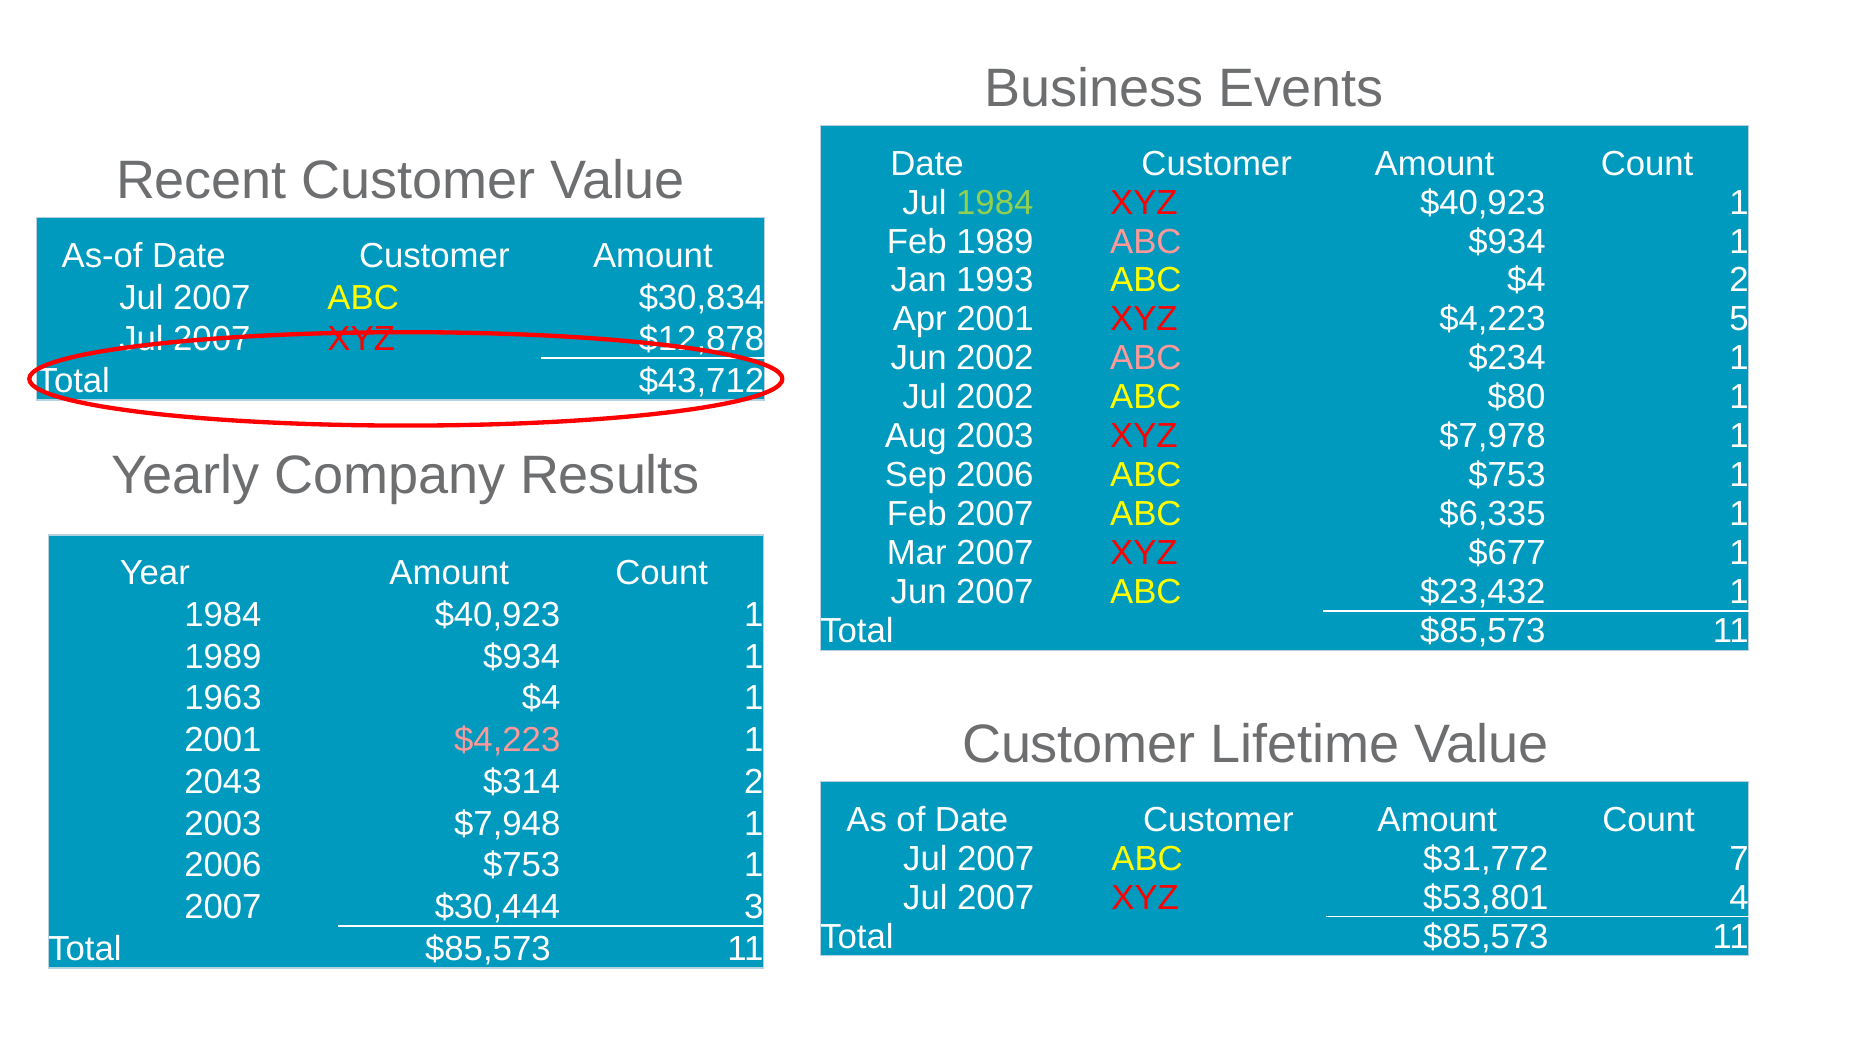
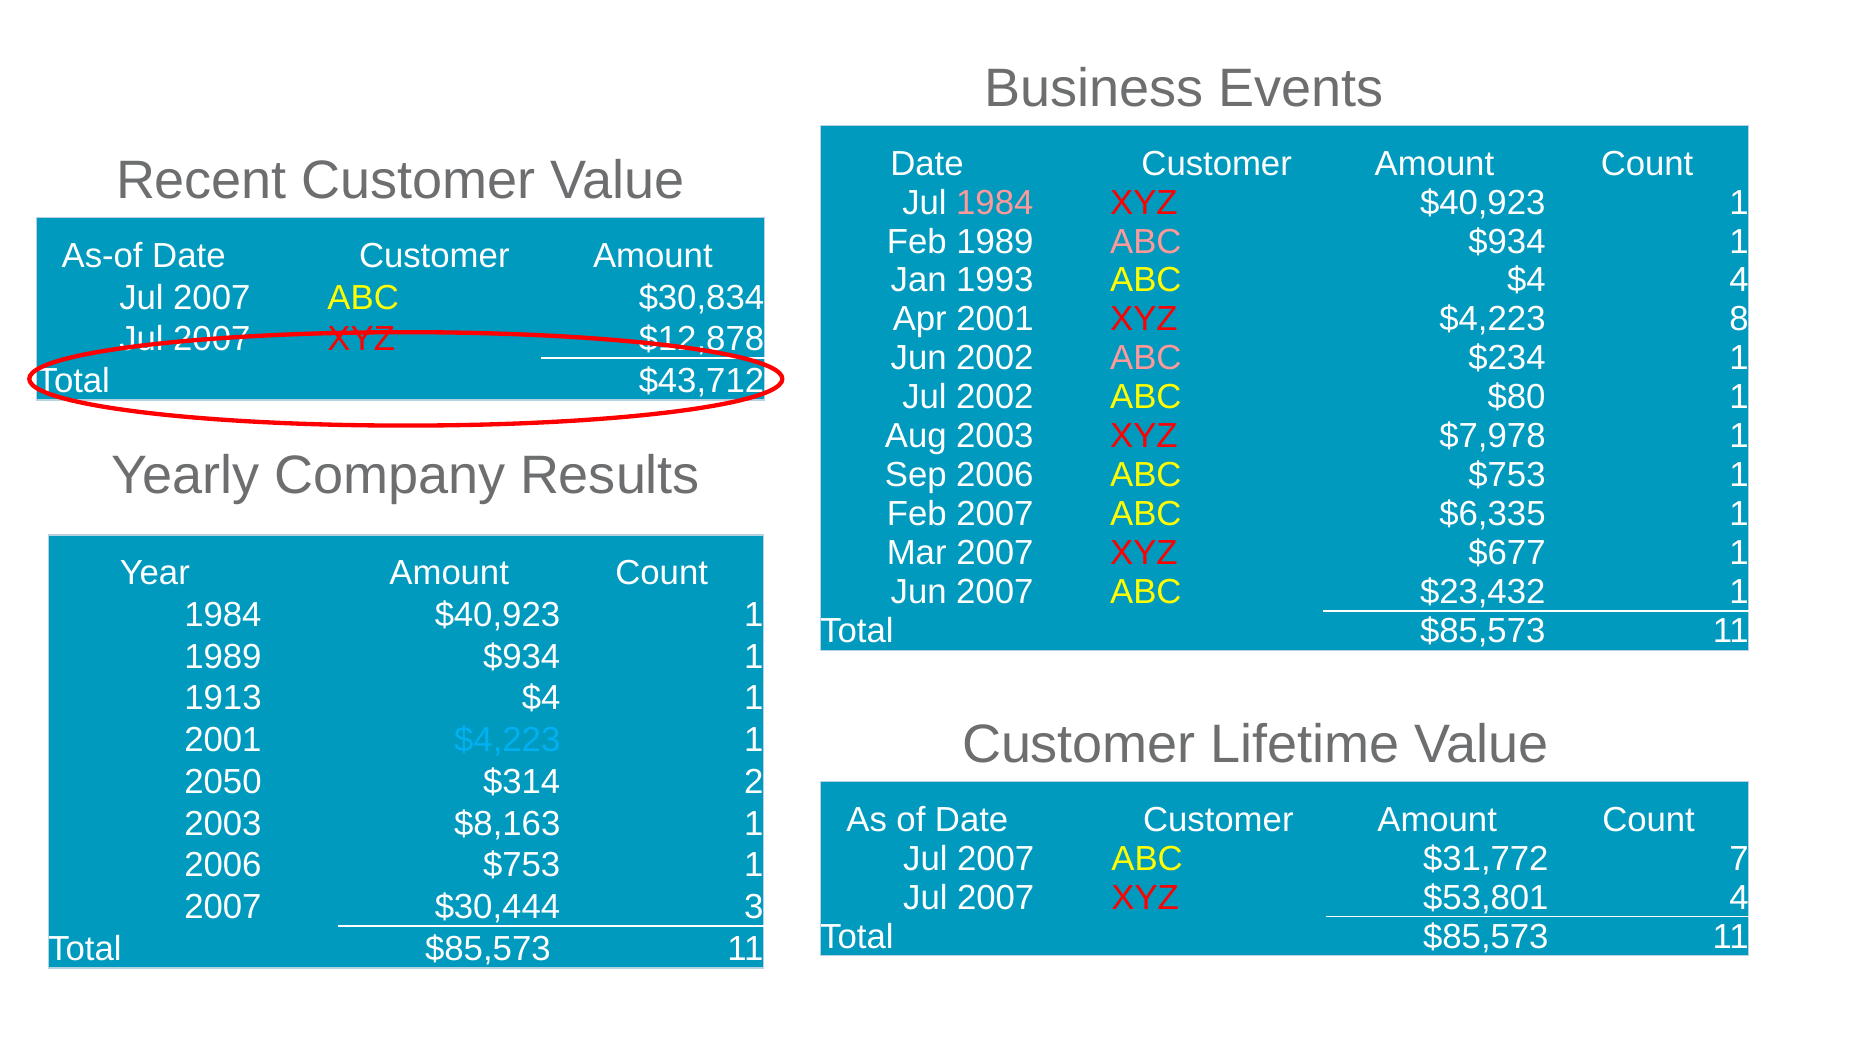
1984 at (995, 202) colour: light green -> pink
$4 2: 2 -> 4
5: 5 -> 8
1963: 1963 -> 1913
$4,223 at (507, 740) colour: pink -> light blue
2043: 2043 -> 2050
$7,948: $7,948 -> $8,163
